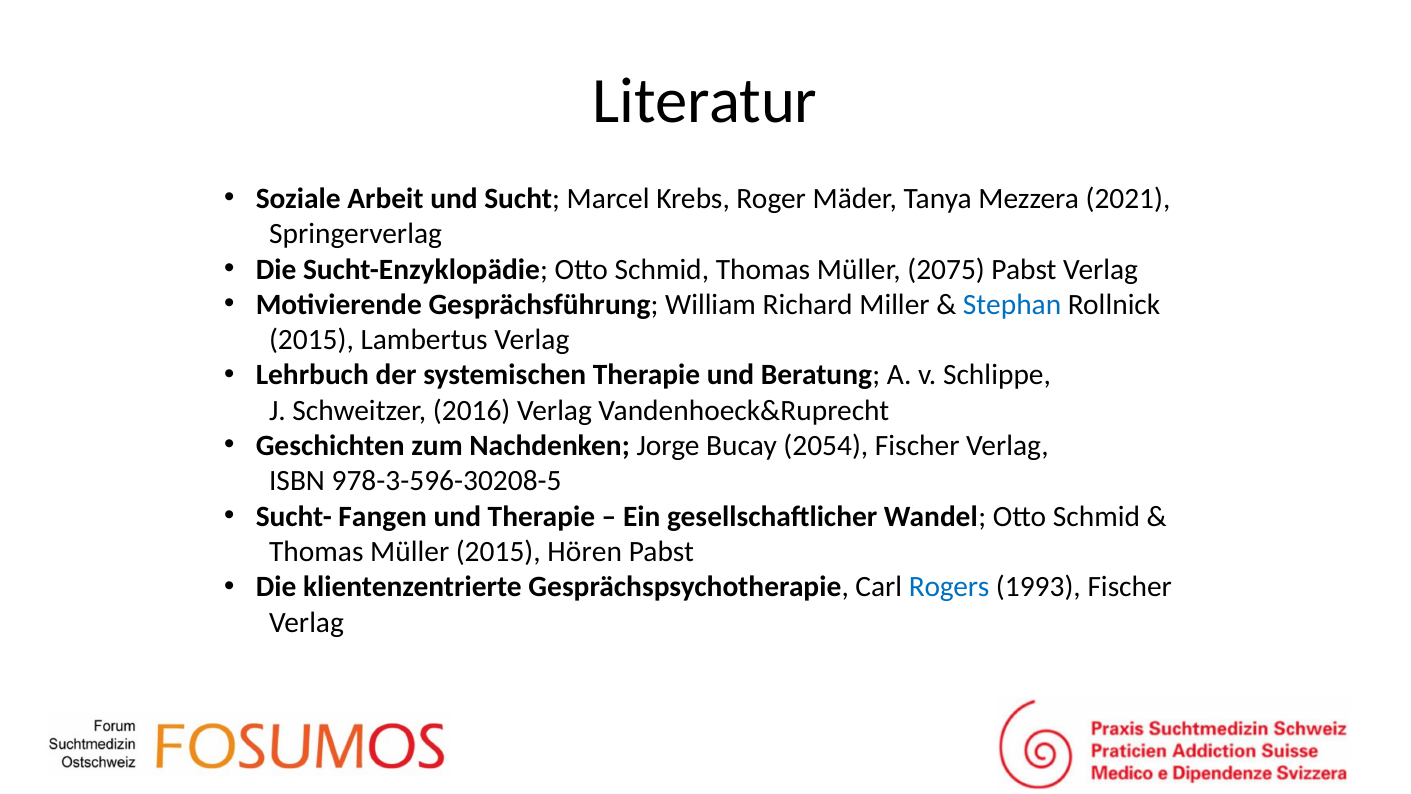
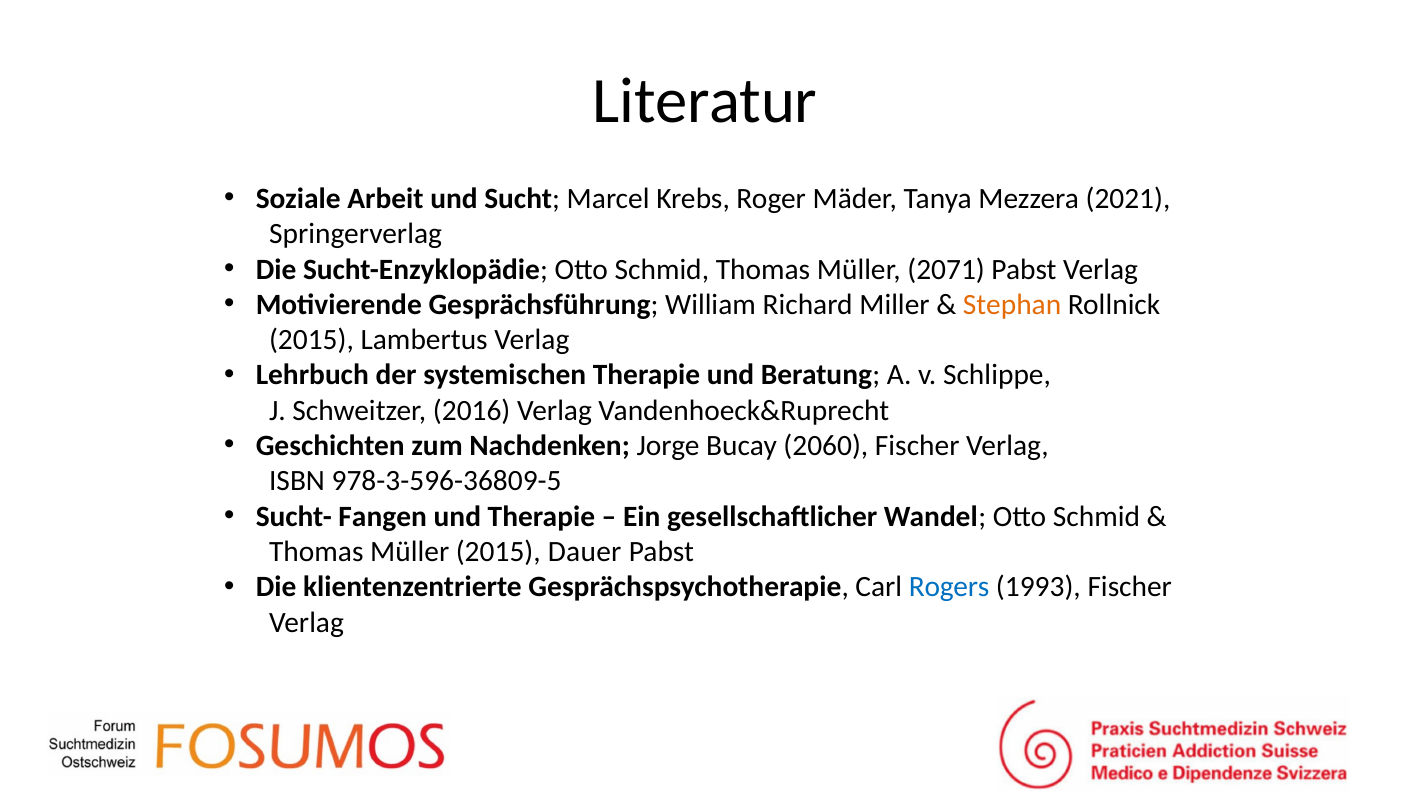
2075: 2075 -> 2071
Stephan colour: blue -> orange
2054: 2054 -> 2060
978-3-596-30208-5: 978-3-596-30208-5 -> 978-3-596-36809-5
Hören: Hören -> Dauer
